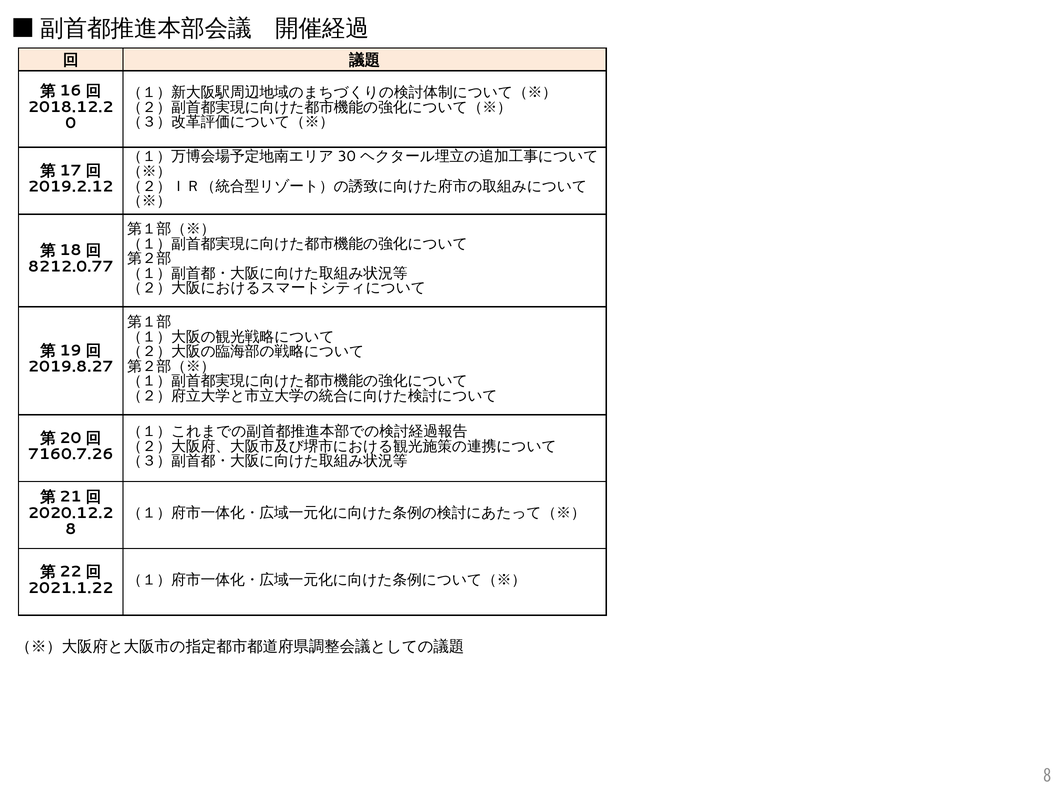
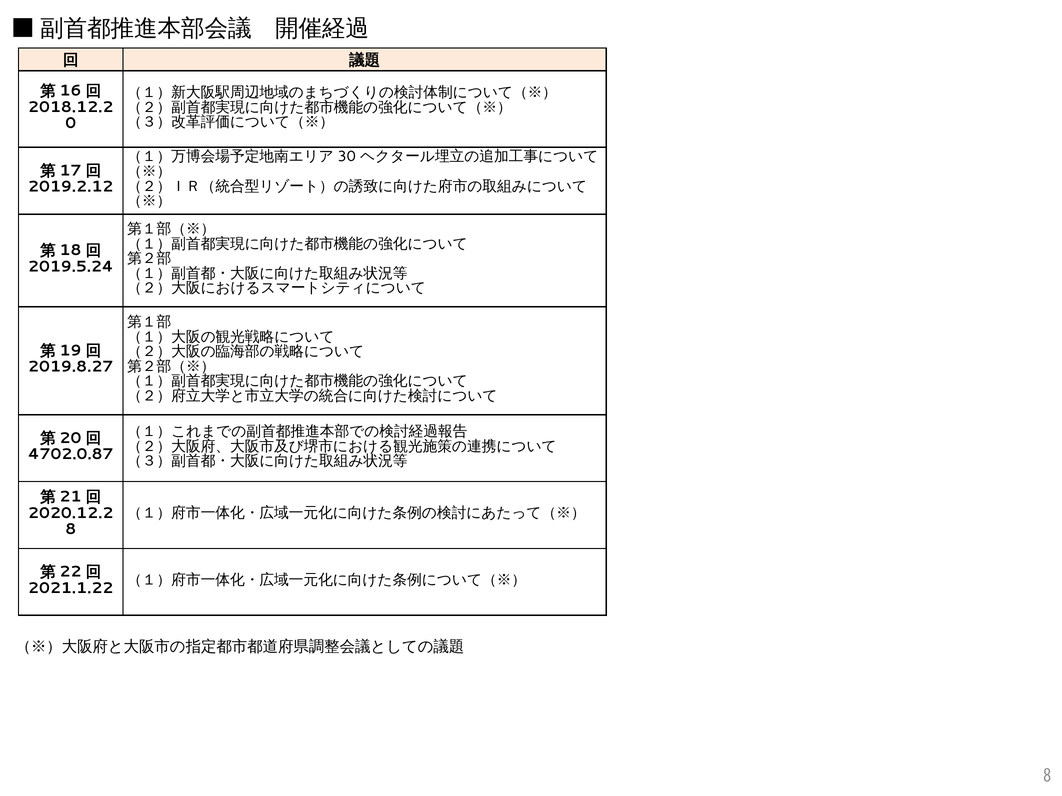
8212.0.77: 8212.0.77 -> 2019.5.24
7160.7.26: 7160.7.26 -> 4702.0.87
